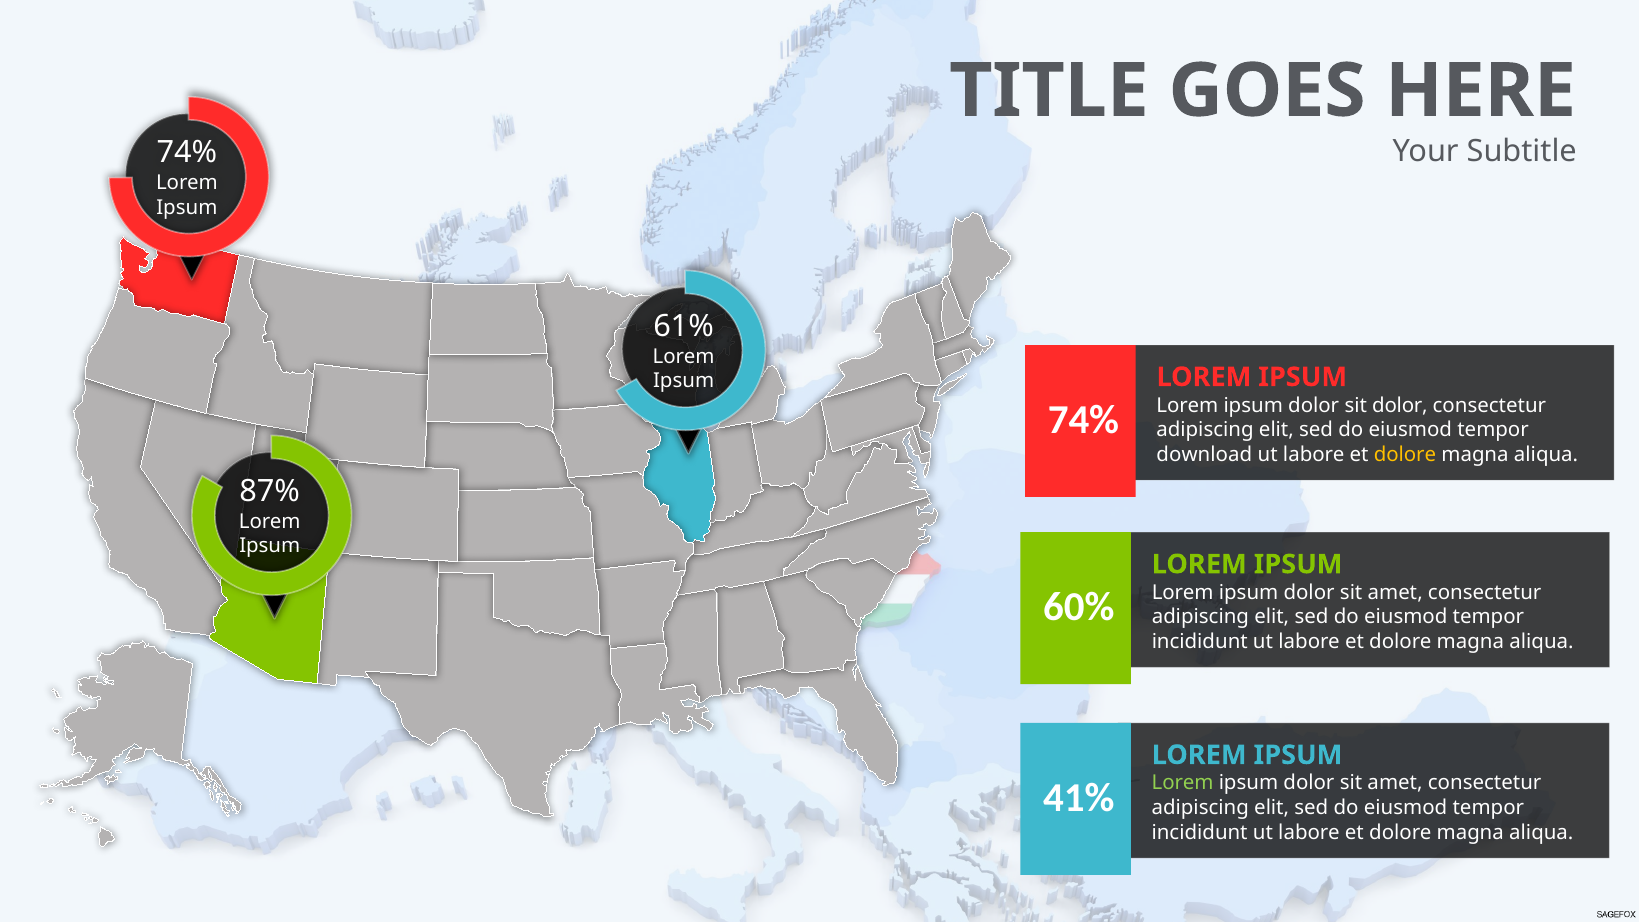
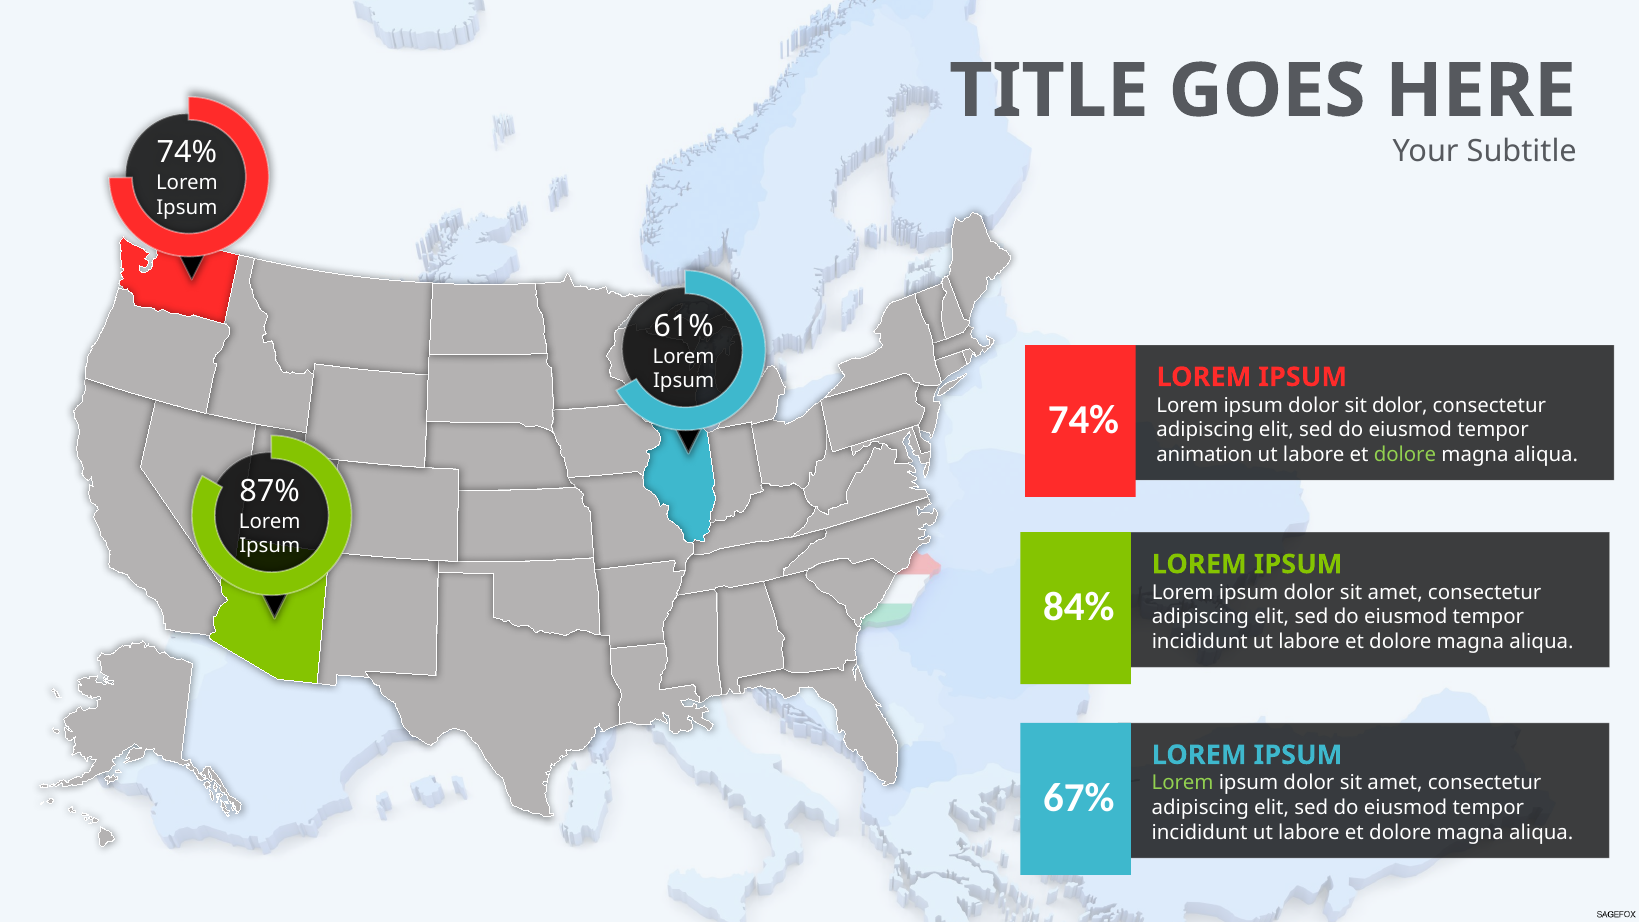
download: download -> animation
dolore at (1405, 454) colour: yellow -> light green
60%: 60% -> 84%
41%: 41% -> 67%
